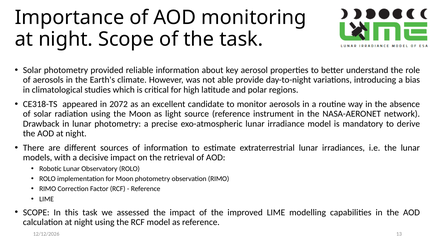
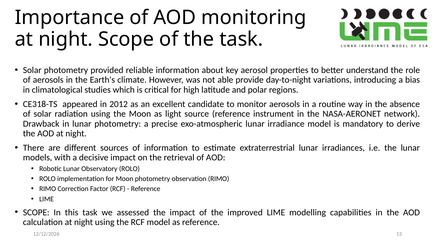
2072: 2072 -> 2012
